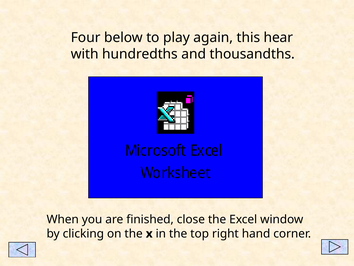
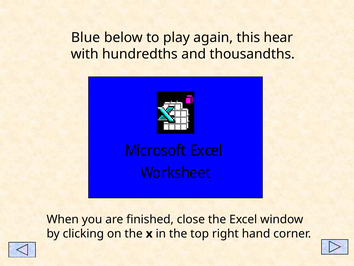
Four: Four -> Blue
